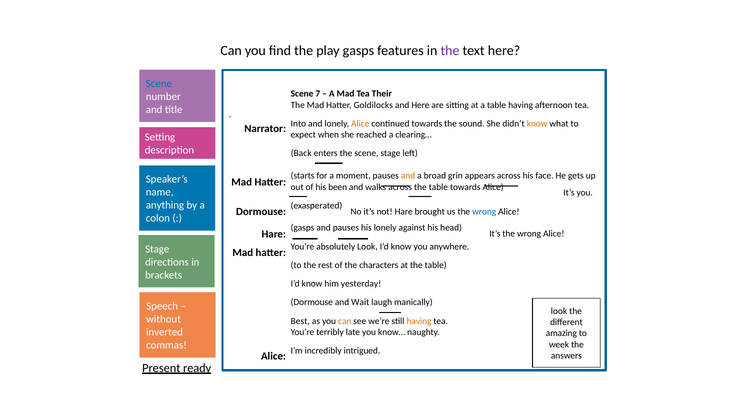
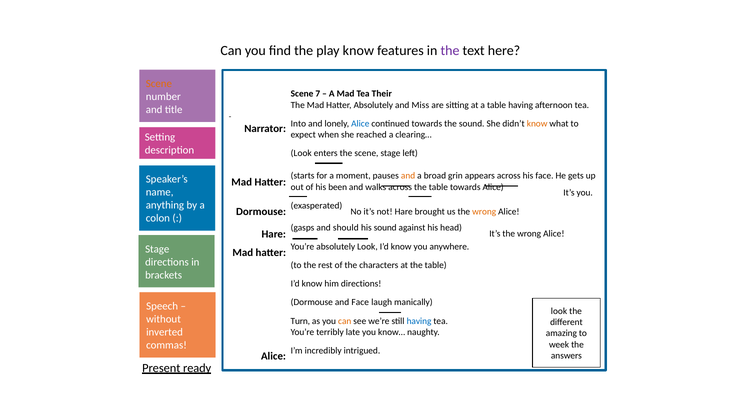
play gasps: gasps -> know
Scene at (159, 84) colour: blue -> orange
Hatter Goldilocks: Goldilocks -> Absolutely
and Here: Here -> Miss
Alice at (360, 124) colour: orange -> blue
Back at (301, 153): Back -> Look
wrong at (484, 211) colour: blue -> orange
and pauses: pauses -> should
his lonely: lonely -> sound
him yesterday: yesterday -> directions
and Wait: Wait -> Face
Best: Best -> Turn
having at (419, 321) colour: orange -> blue
